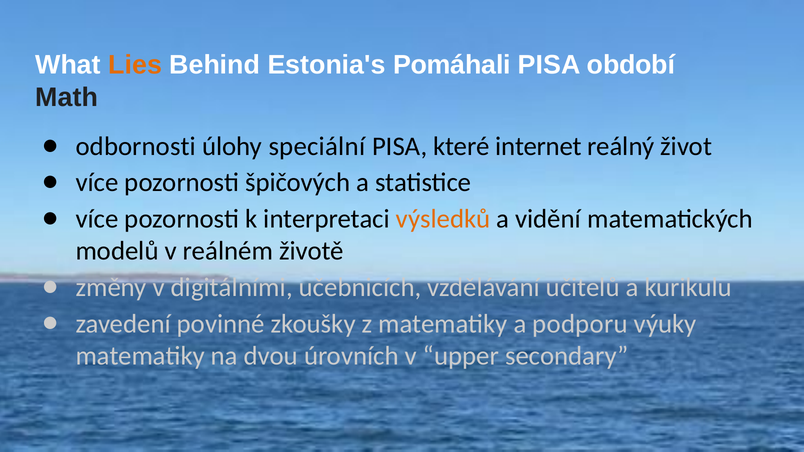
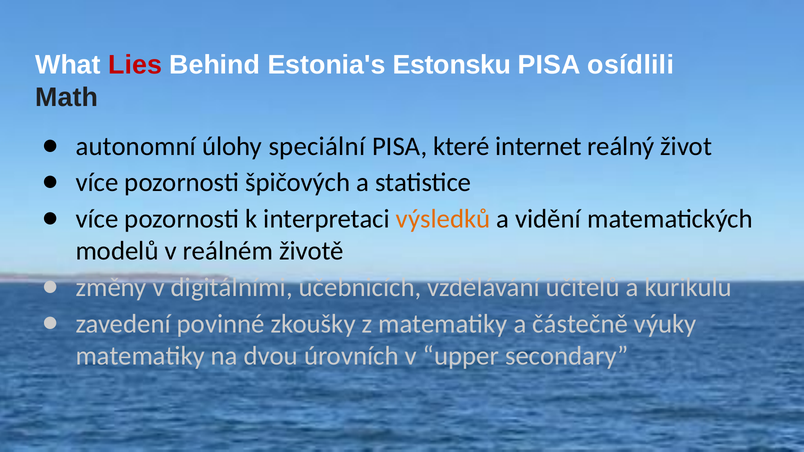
Lies colour: orange -> red
Pomáhali: Pomáhali -> Estonsku
období: období -> osídlili
odbornosti: odbornosti -> autonomní
podporu: podporu -> částečně
